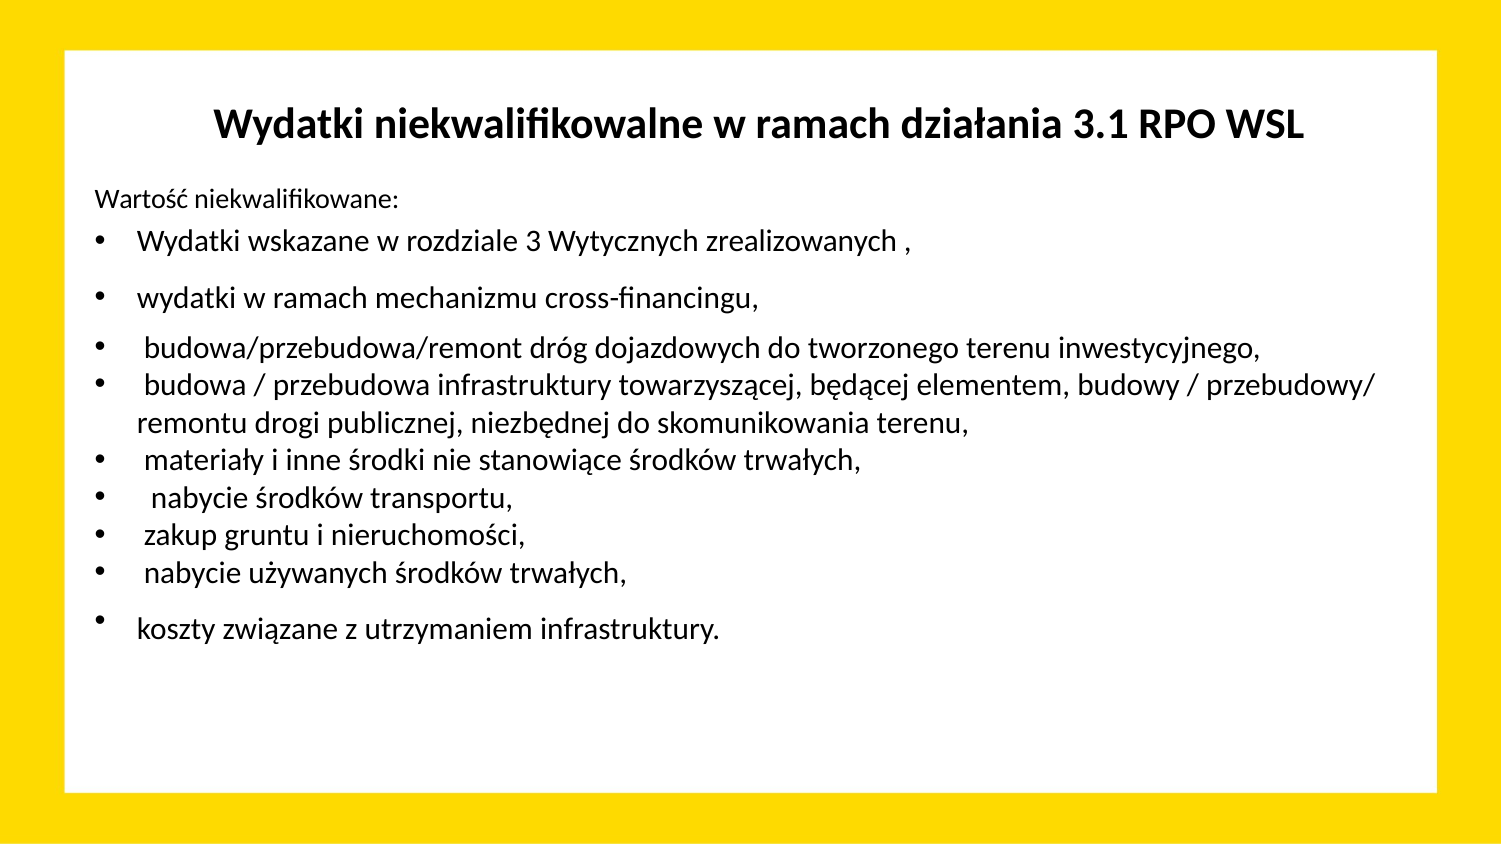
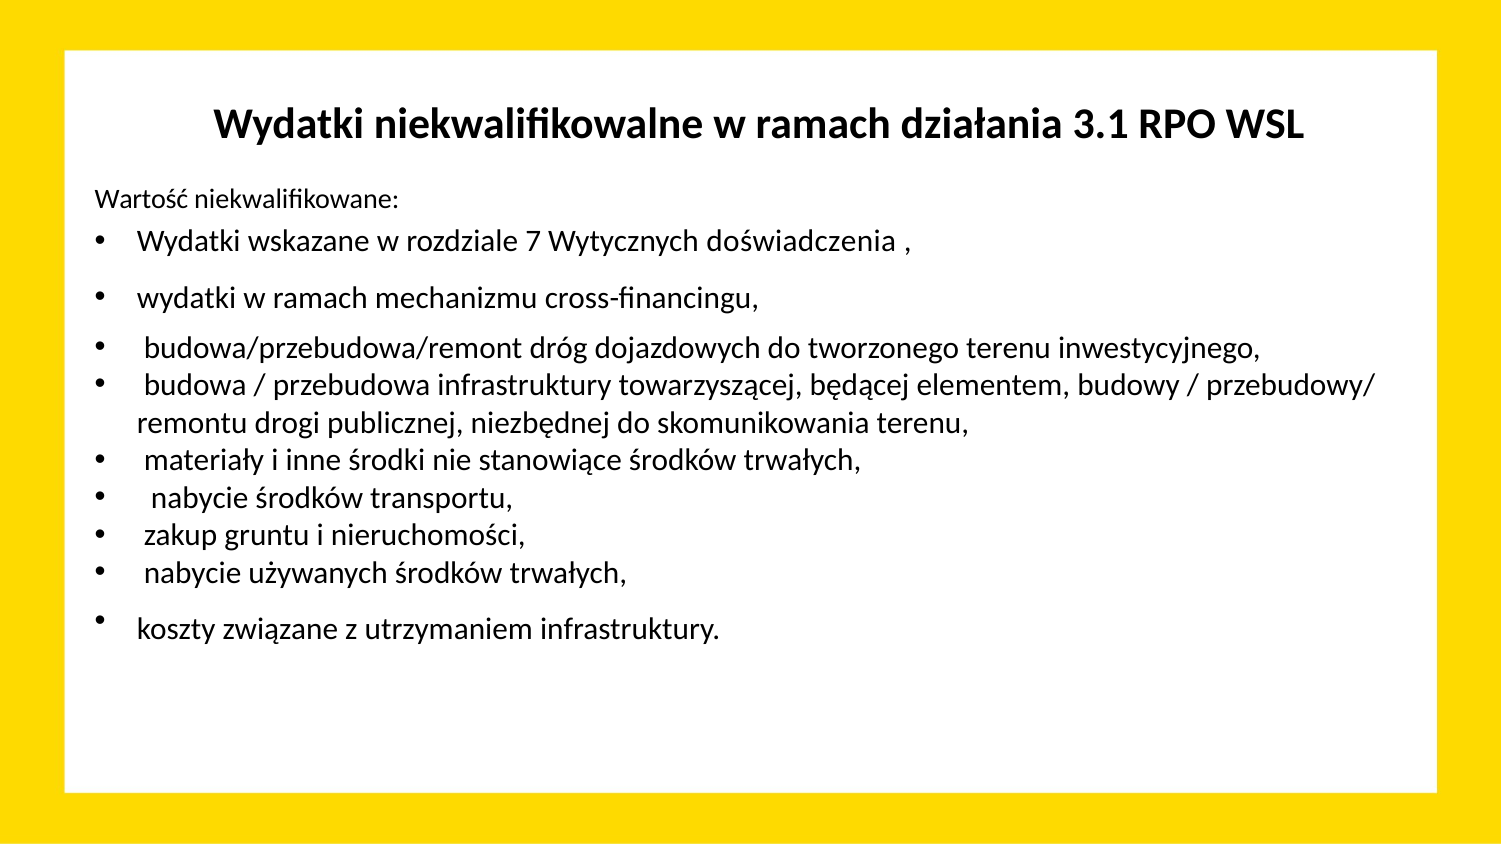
3: 3 -> 7
zrealizowanych: zrealizowanych -> doświadczenia
